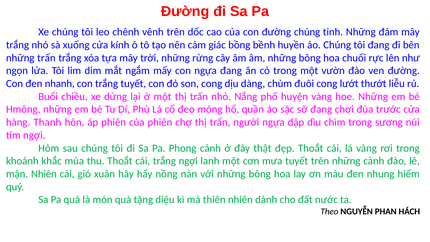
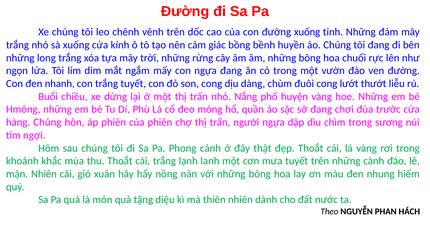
đường chúng: chúng -> xuống
những trấn: trấn -> long
hàng Thanh: Thanh -> Chúng
trắng ngợi: ngợi -> lạnh
